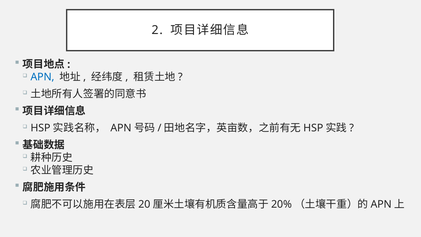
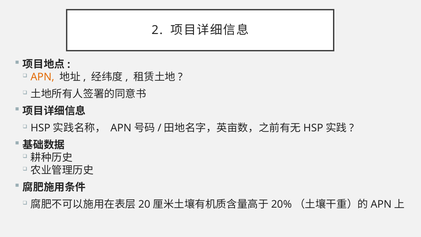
APN colour: blue -> orange
